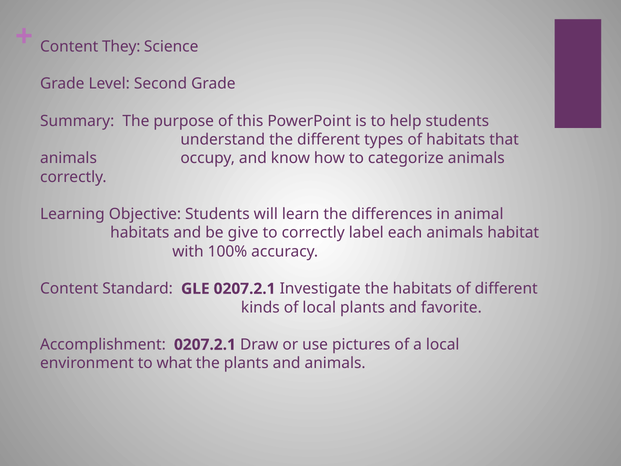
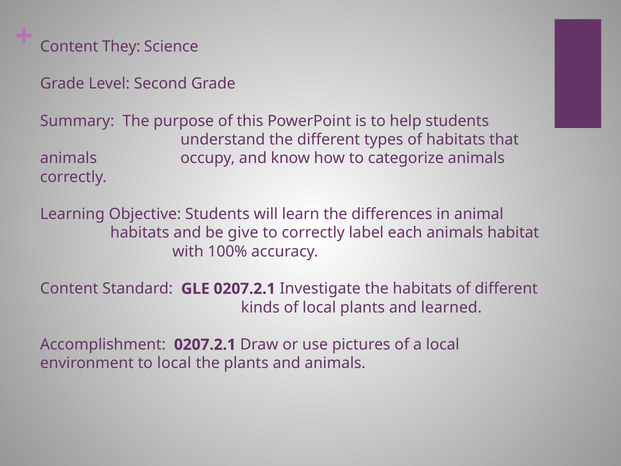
favorite: favorite -> learned
to what: what -> local
